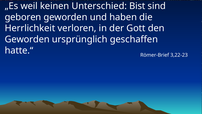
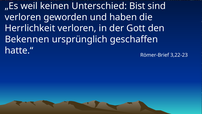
geboren at (23, 17): geboren -> verloren
Geworden at (27, 39): Geworden -> Bekennen
